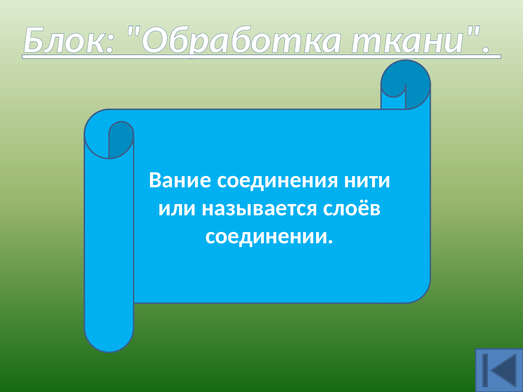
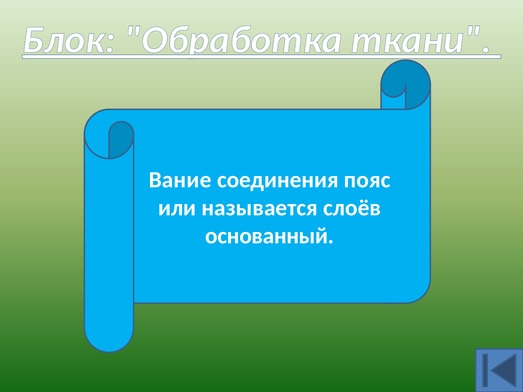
нити: нити -> пояс
соединении: соединении -> основанный
